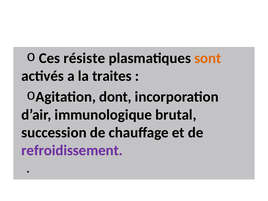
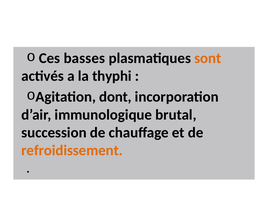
résiste: résiste -> basses
traites: traites -> thyphi
refroidissement colour: purple -> orange
